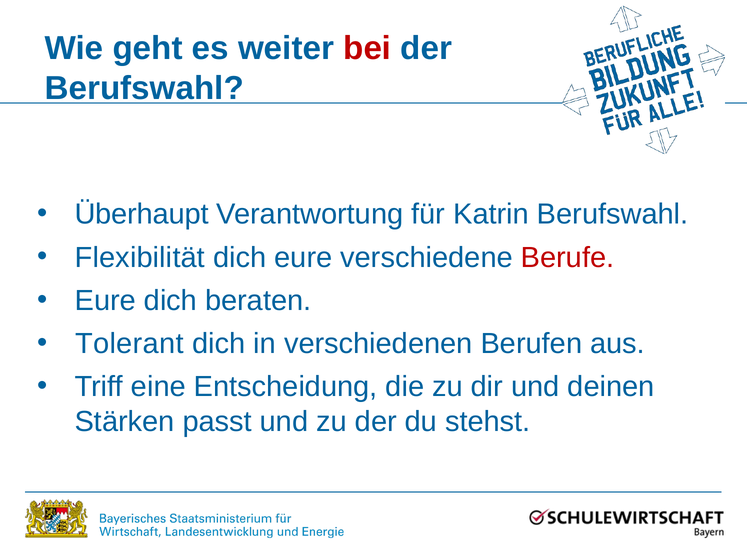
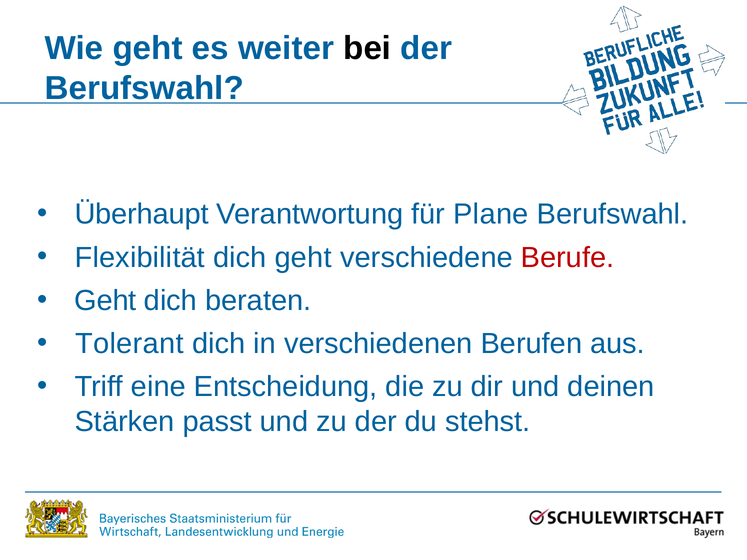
bei colour: red -> black
Katrin: Katrin -> Plane
dich eure: eure -> geht
Eure at (105, 301): Eure -> Geht
